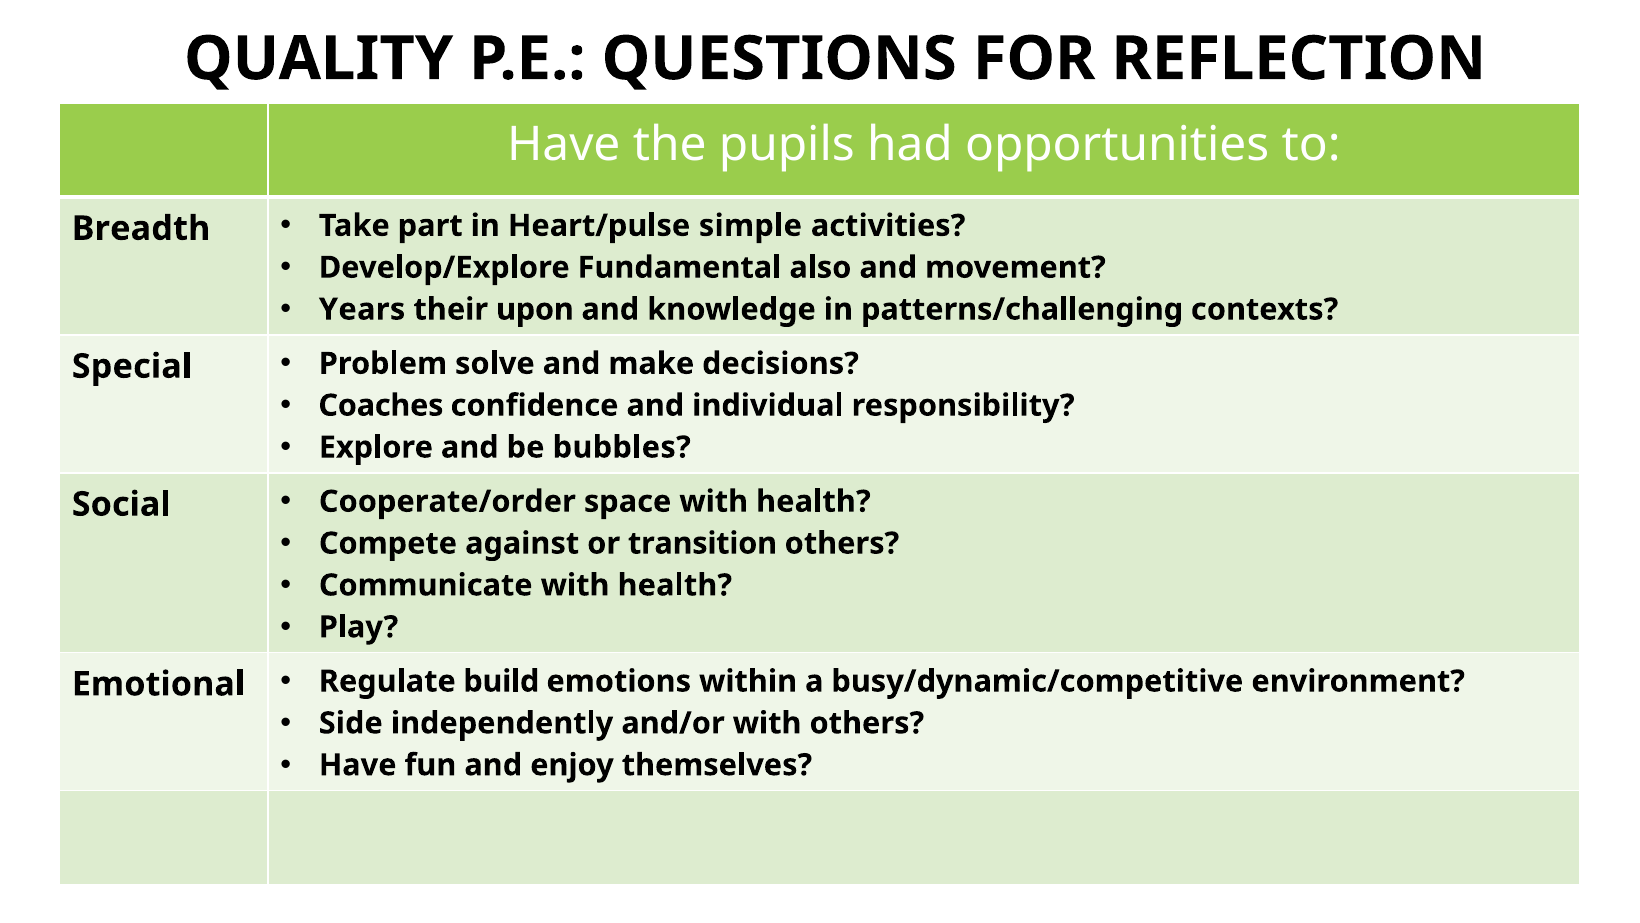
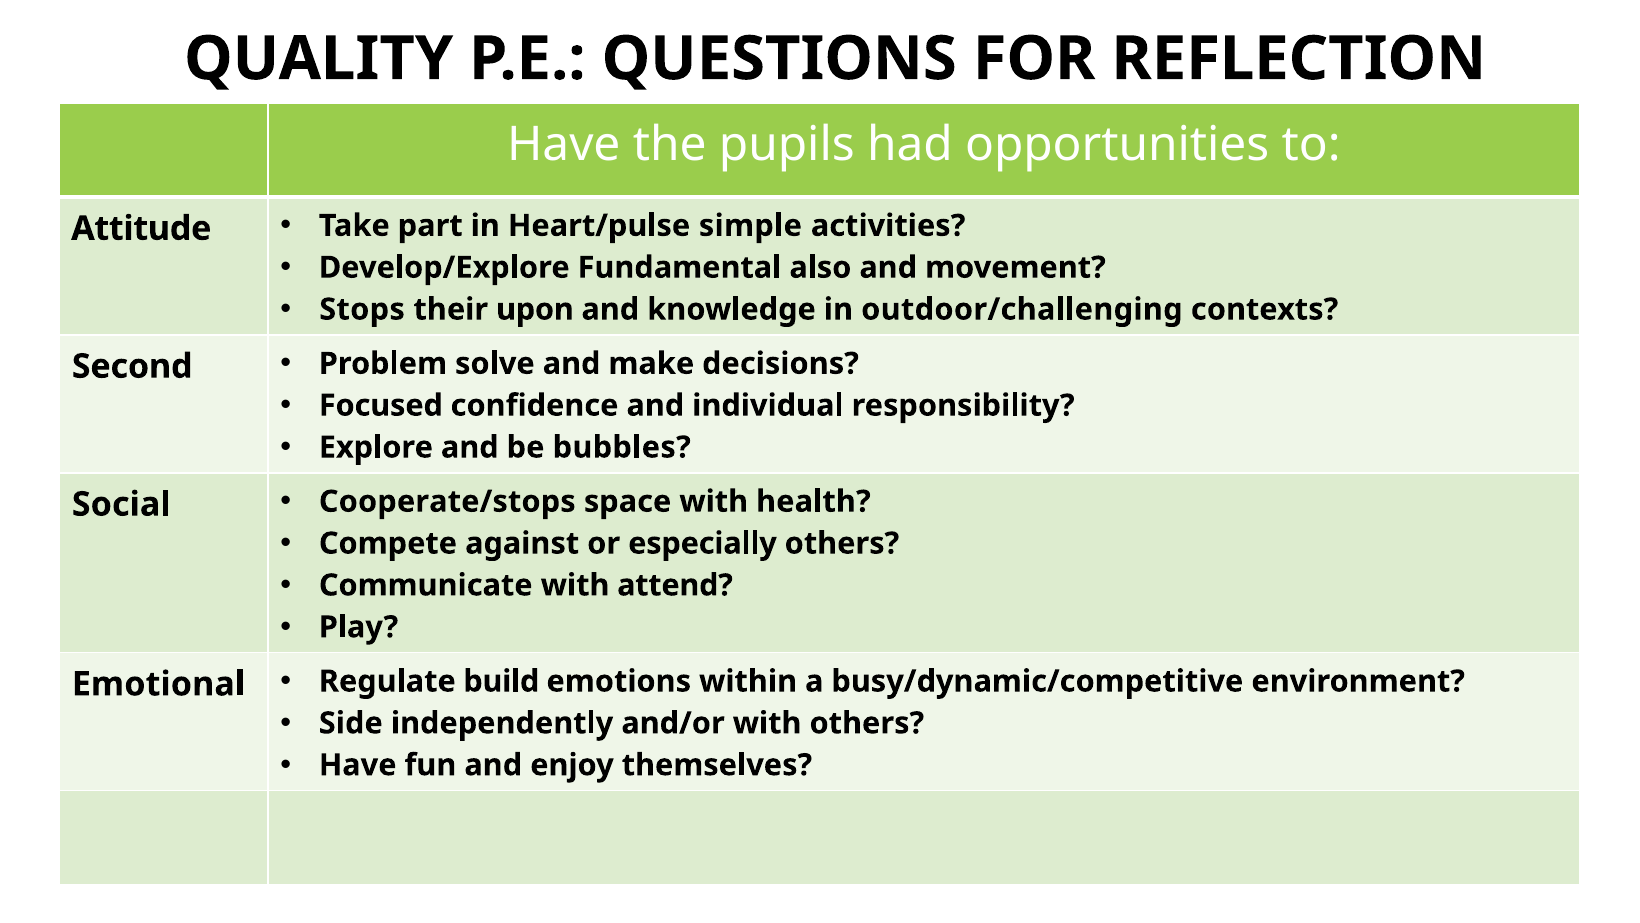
Breadth: Breadth -> Attitude
Years: Years -> Stops
patterns/challenging: patterns/challenging -> outdoor/challenging
Special: Special -> Second
Coaches: Coaches -> Focused
Cooperate/order: Cooperate/order -> Cooperate/stops
transition: transition -> especially
Communicate with health: health -> attend
